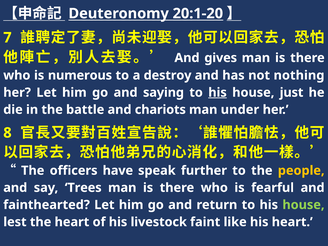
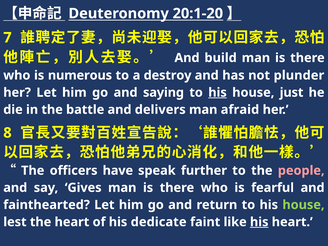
gives: gives -> build
nothing: nothing -> plunder
chariots: chariots -> delivers
under: under -> afraid
people colour: yellow -> pink
Trees: Trees -> Gives
livestock: livestock -> dedicate
his at (259, 222) underline: none -> present
